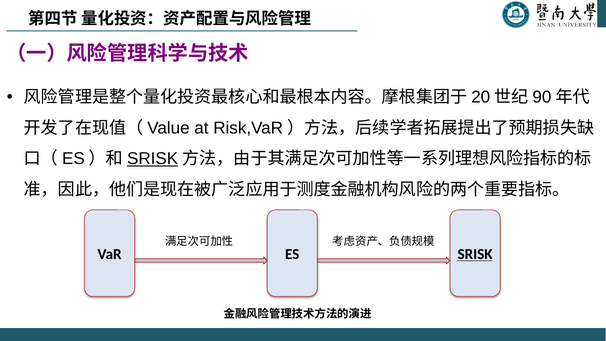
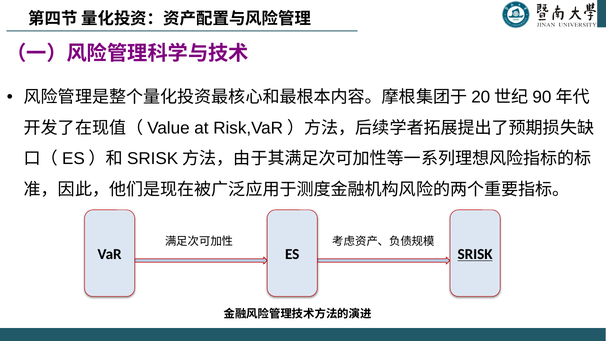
SRISK at (153, 159) underline: present -> none
